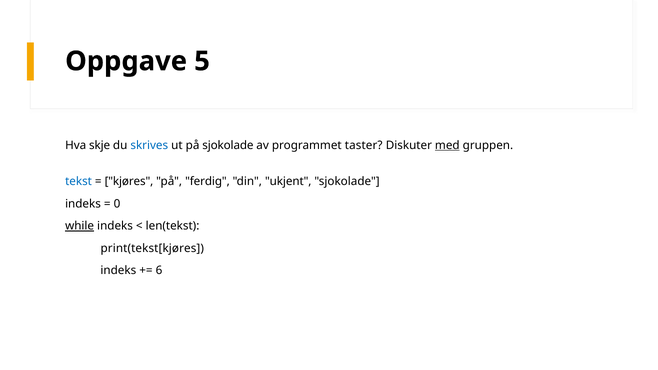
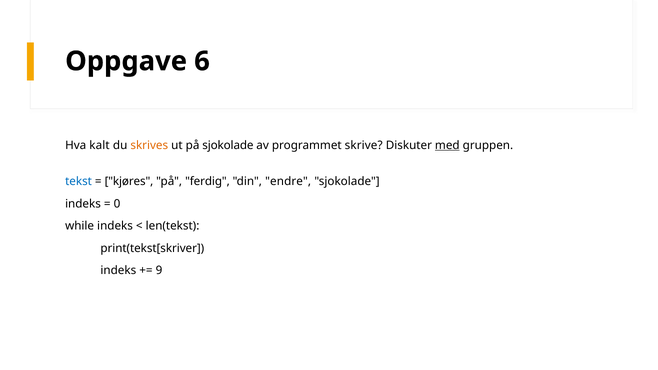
5: 5 -> 6
skje: skje -> kalt
skrives colour: blue -> orange
taster: taster -> skrive
ukjent: ukjent -> endre
while underline: present -> none
print(tekst[kjøres: print(tekst[kjøres -> print(tekst[skriver
6: 6 -> 9
